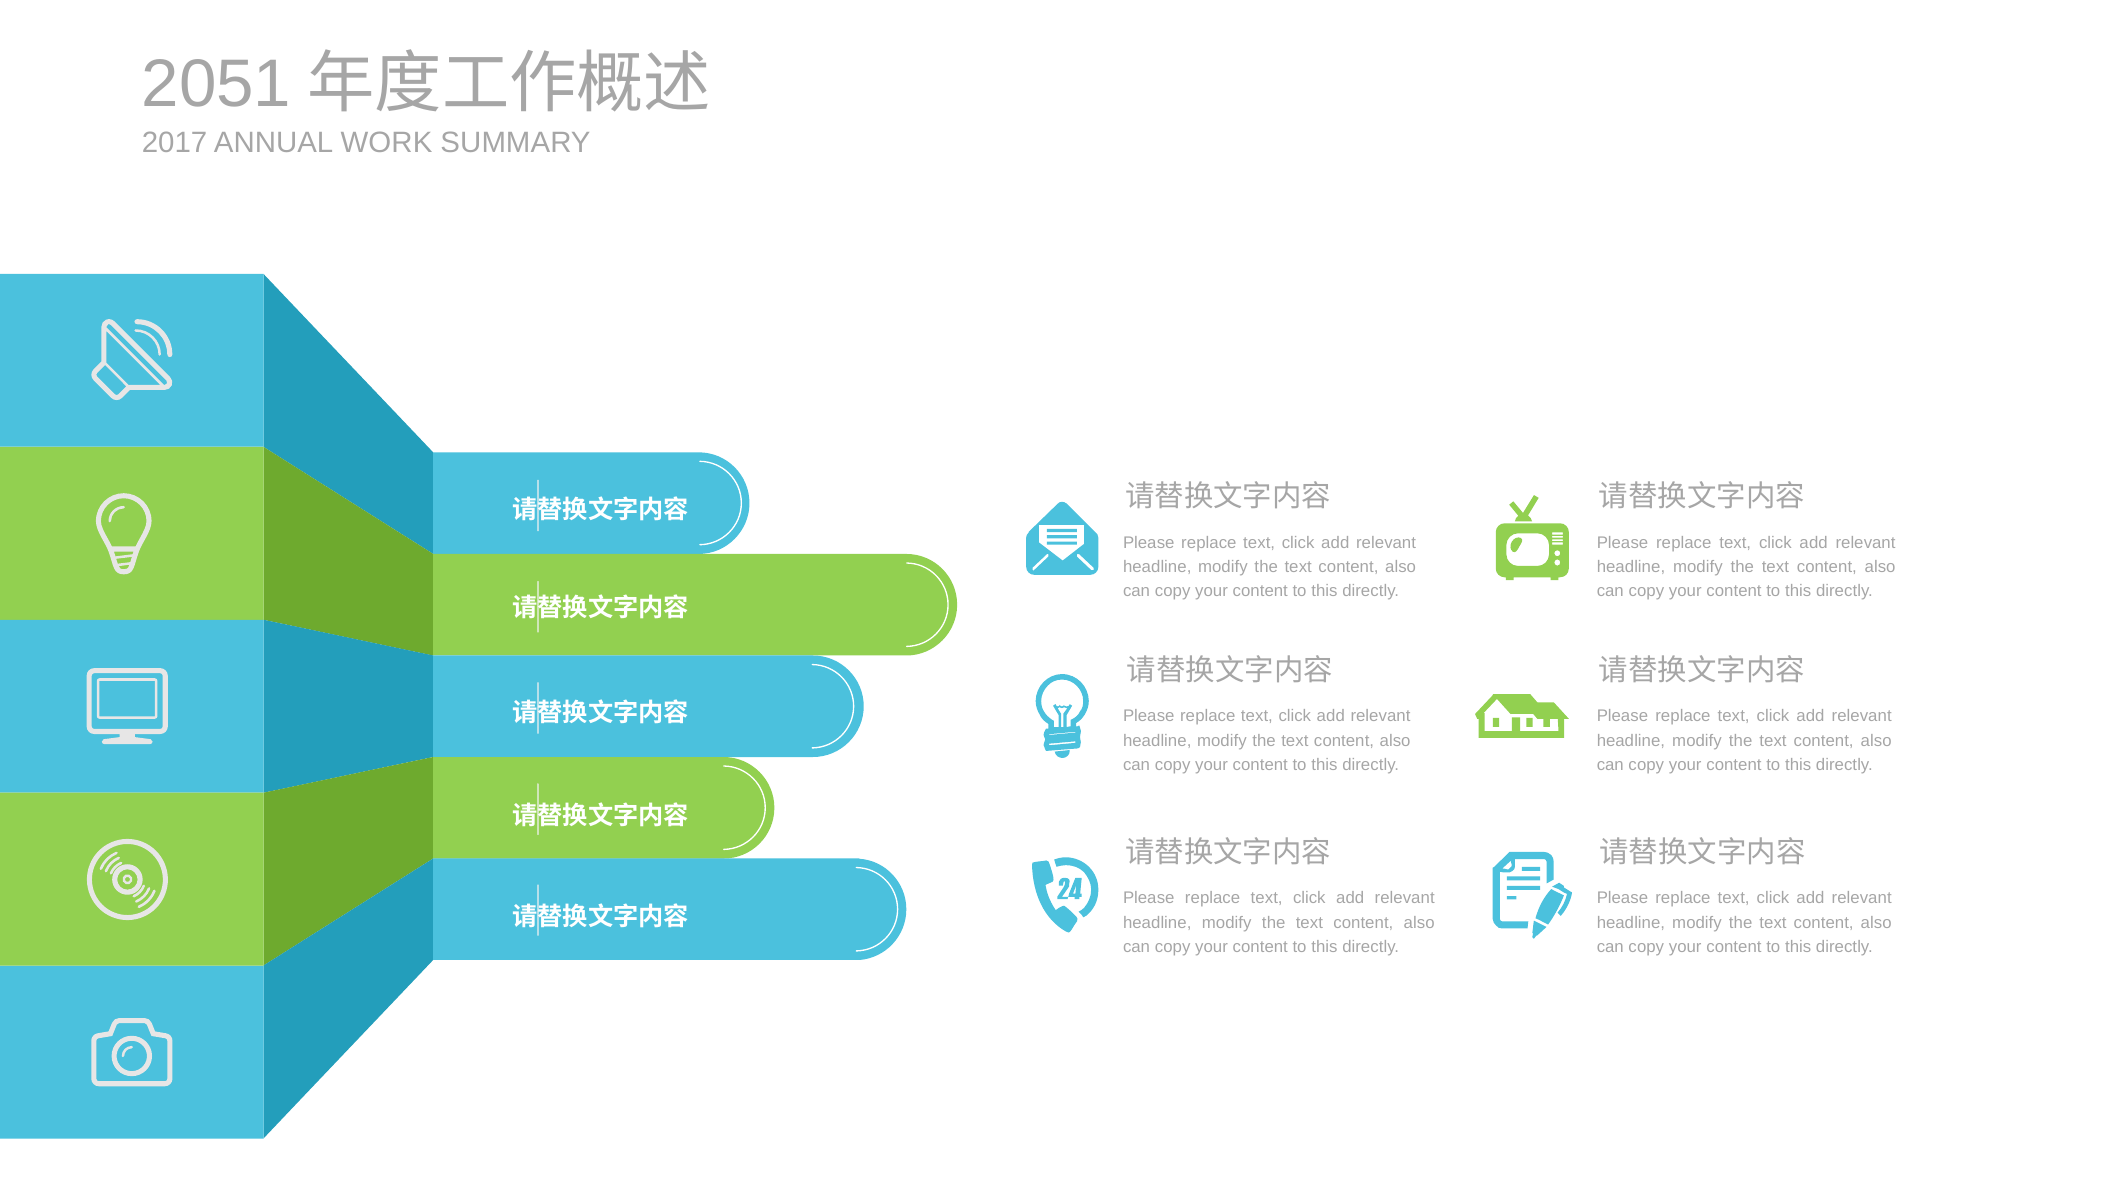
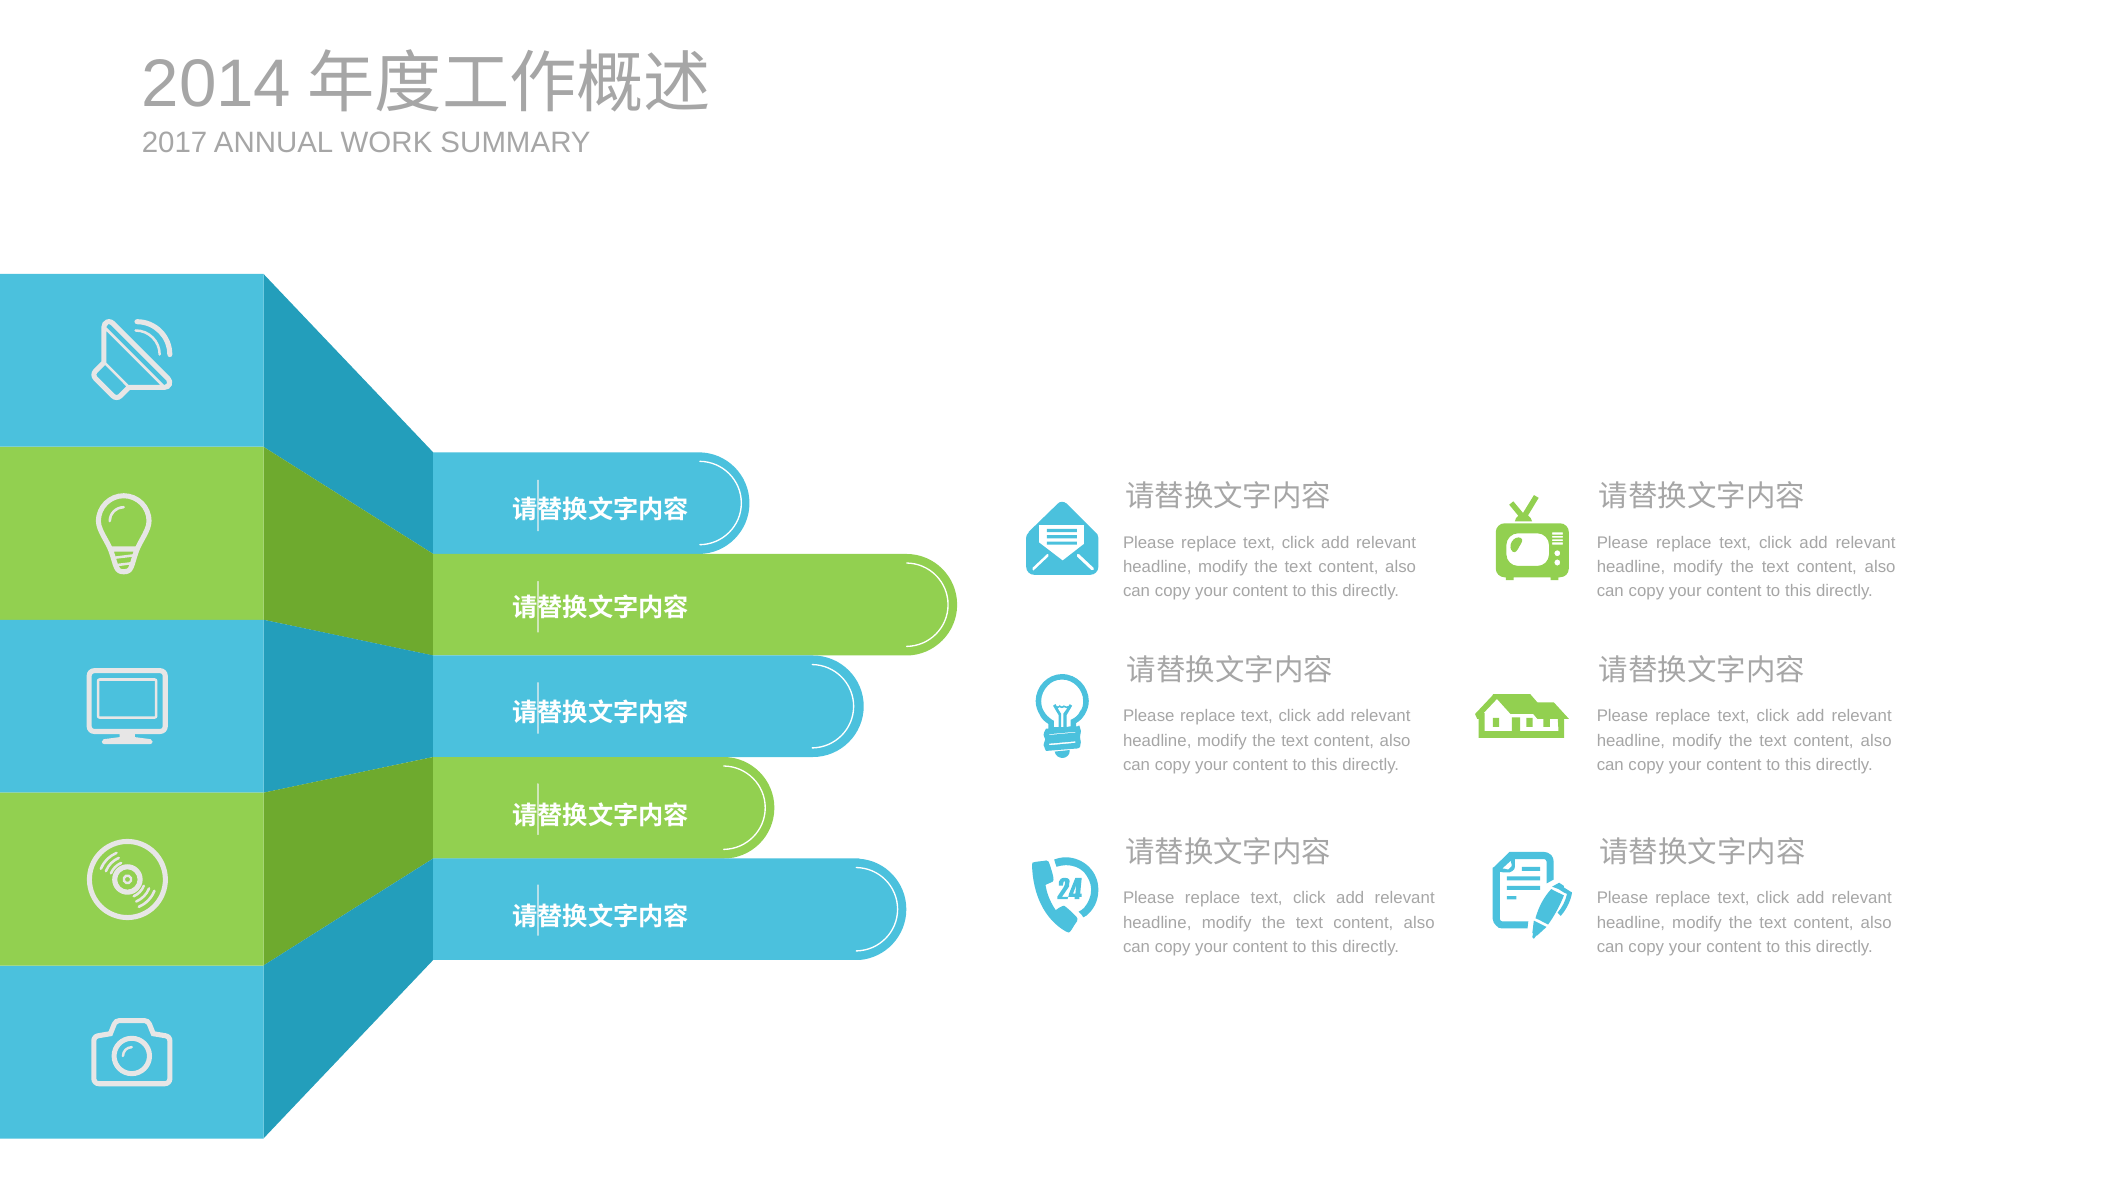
2051: 2051 -> 2014
